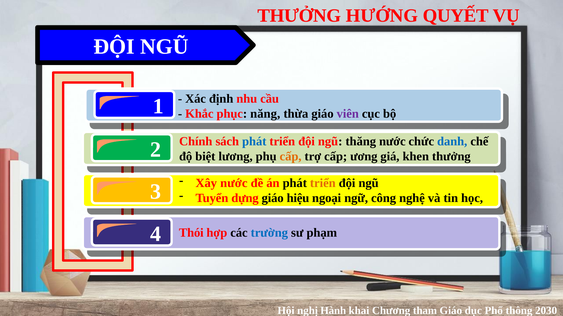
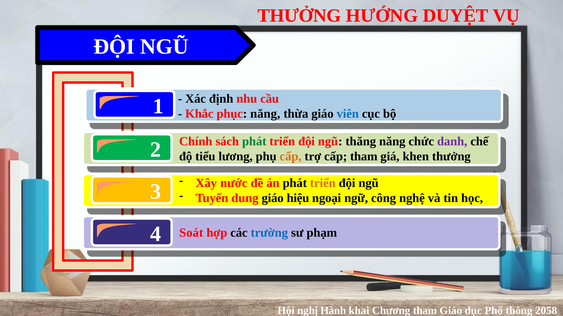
QUYẾT: QUYẾT -> DUYỆT
viên colour: purple -> blue
phát at (254, 142) colour: blue -> green
thăng nước: nước -> năng
danh colour: blue -> purple
biệt: biệt -> tiểu
cấp ương: ương -> tham
dựng: dựng -> dung
Thói: Thói -> Soát
2030: 2030 -> 2058
